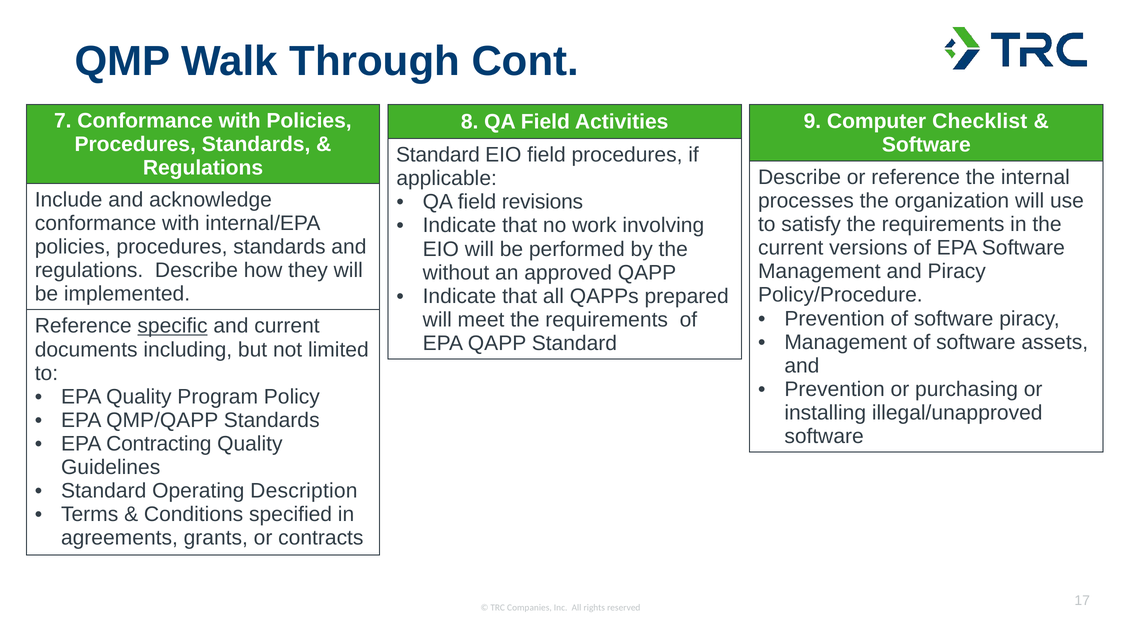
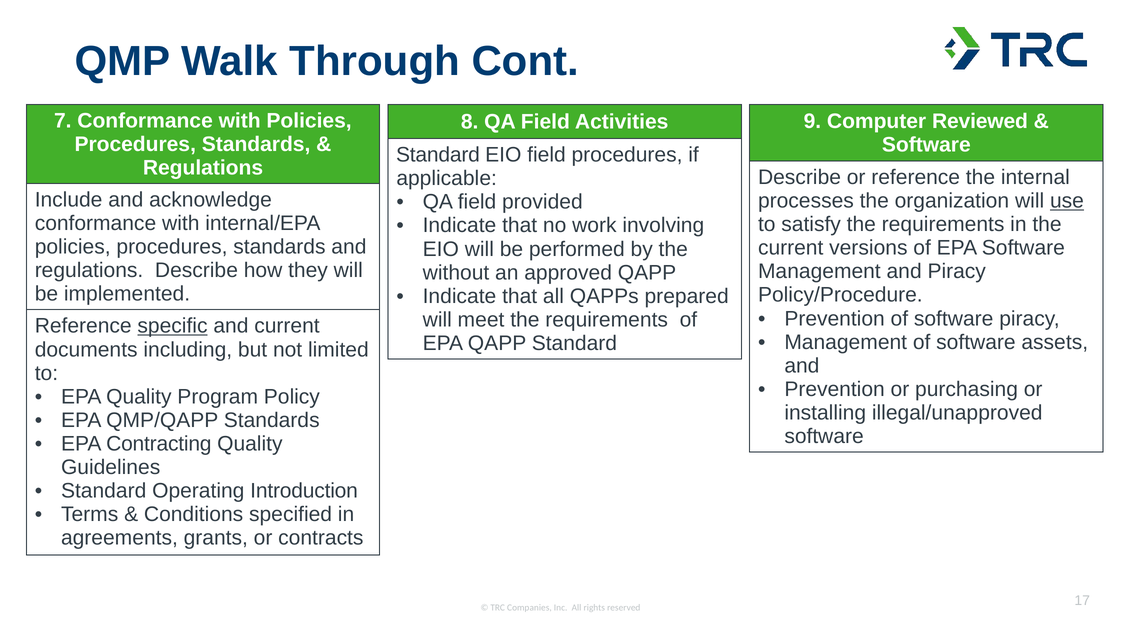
Checklist: Checklist -> Reviewed
use underline: none -> present
revisions: revisions -> provided
Description: Description -> Introduction
